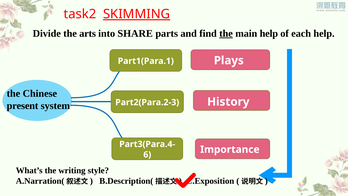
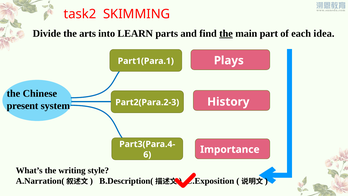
SKIMMING underline: present -> none
SHARE: SHARE -> LEARN
main help: help -> part
each help: help -> idea
